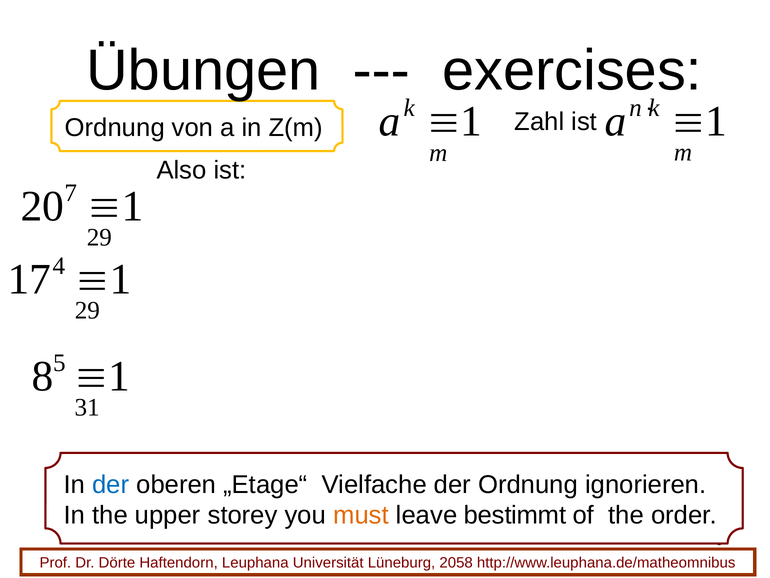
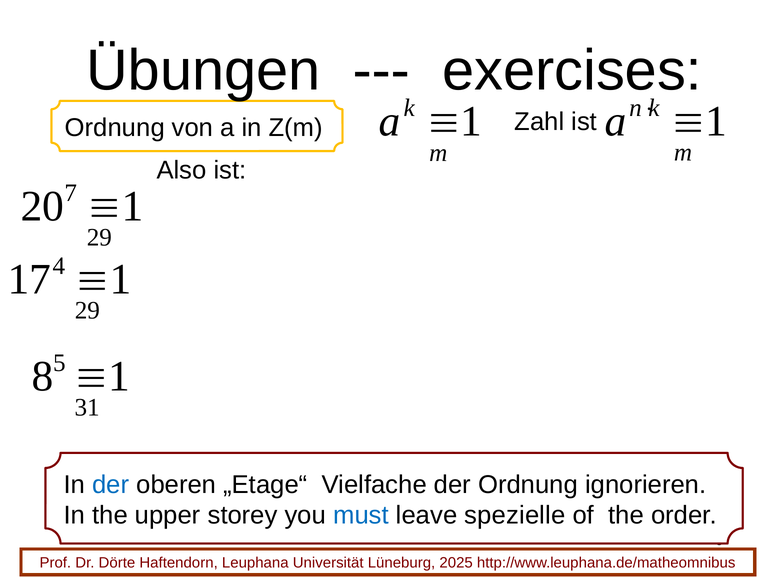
must colour: orange -> blue
bestimmt: bestimmt -> spezielle
2058: 2058 -> 2025
